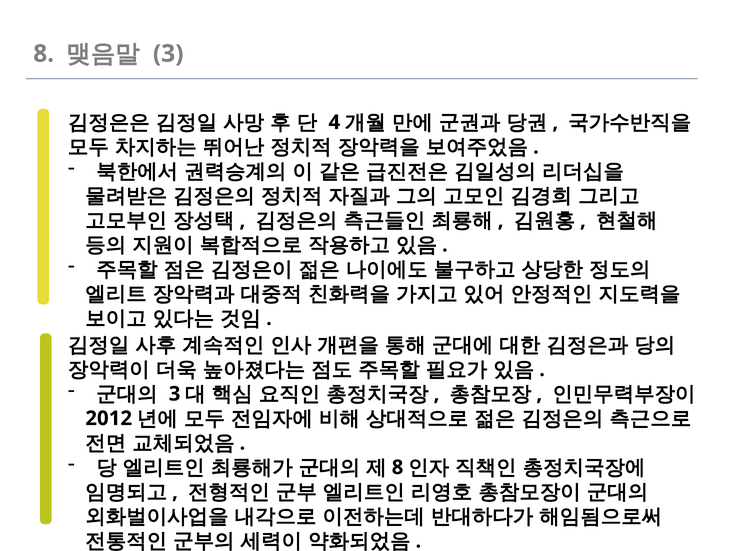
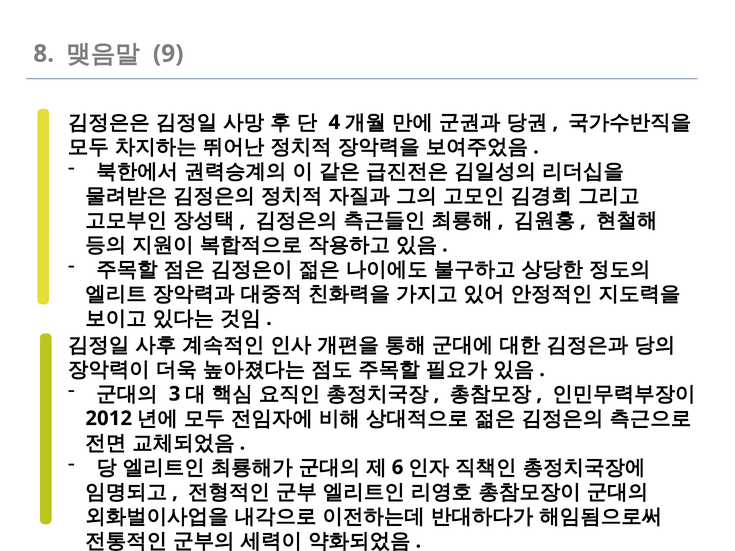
3 at (168, 54): 3 -> 9
8 at (398, 468): 8 -> 6
